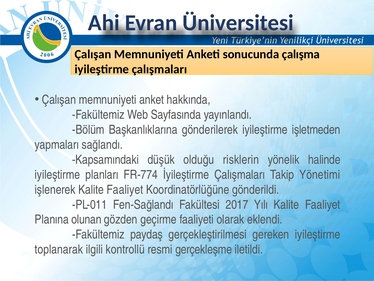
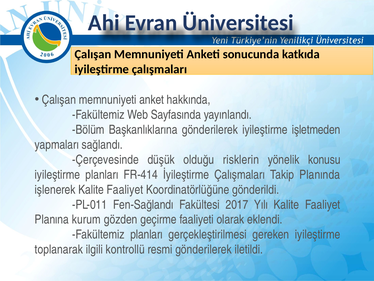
çalışma: çalışma -> katkıda
Kapsamındaki: Kapsamındaki -> Çerçevesinde
halinde: halinde -> konusu
FR-774: FR-774 -> FR-414
Yönetimi: Yönetimi -> Planında
olunan: olunan -> kurum
Fakültemiz paydaş: paydaş -> planları
resmi gerçekleşme: gerçekleşme -> gönderilerek
